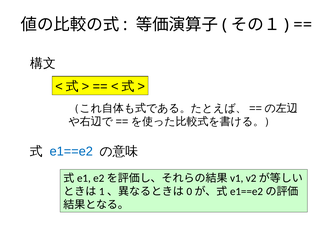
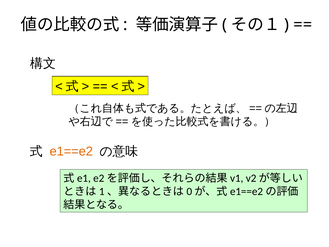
e1==e2 colour: blue -> orange
